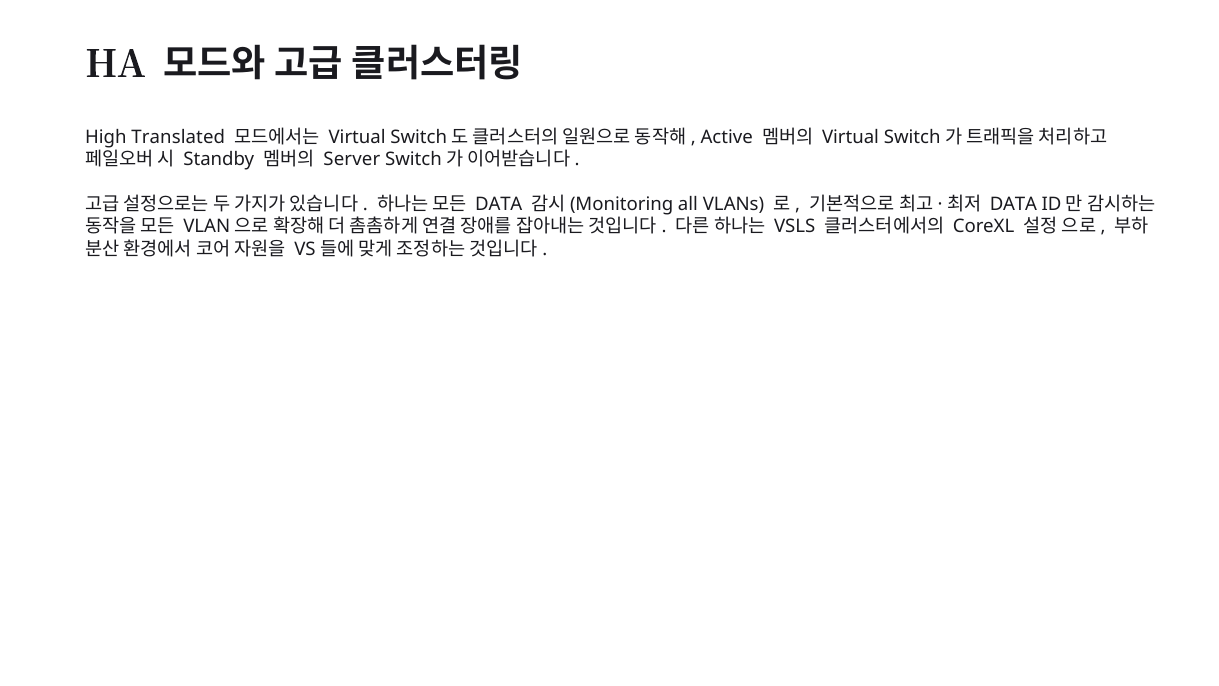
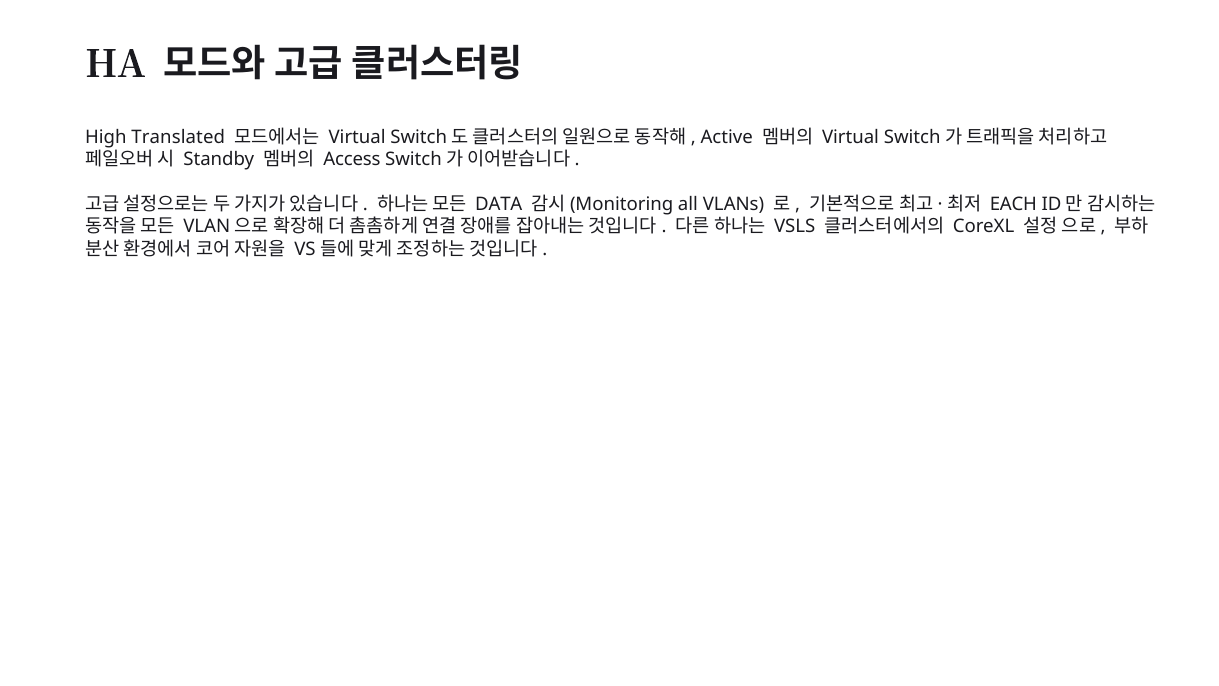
Server: Server -> Access
DATA at (1013, 204): DATA -> EACH
